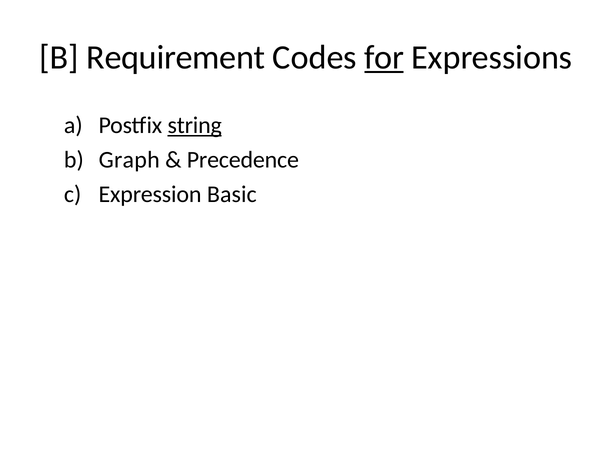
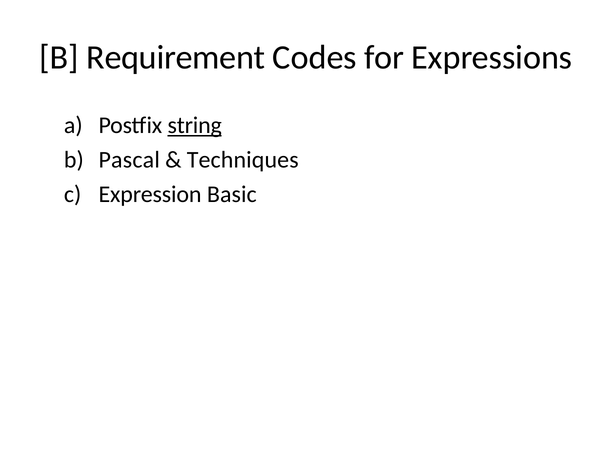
for underline: present -> none
Graph: Graph -> Pascal
Precedence: Precedence -> Techniques
